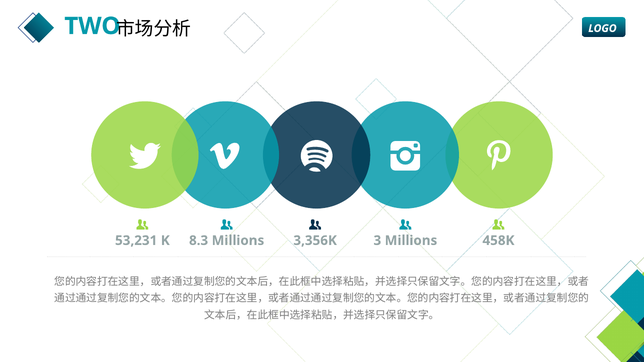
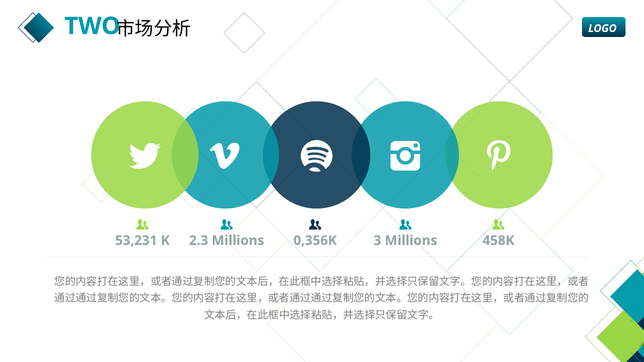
8.3: 8.3 -> 2.3
3,356K: 3,356K -> 0,356K
